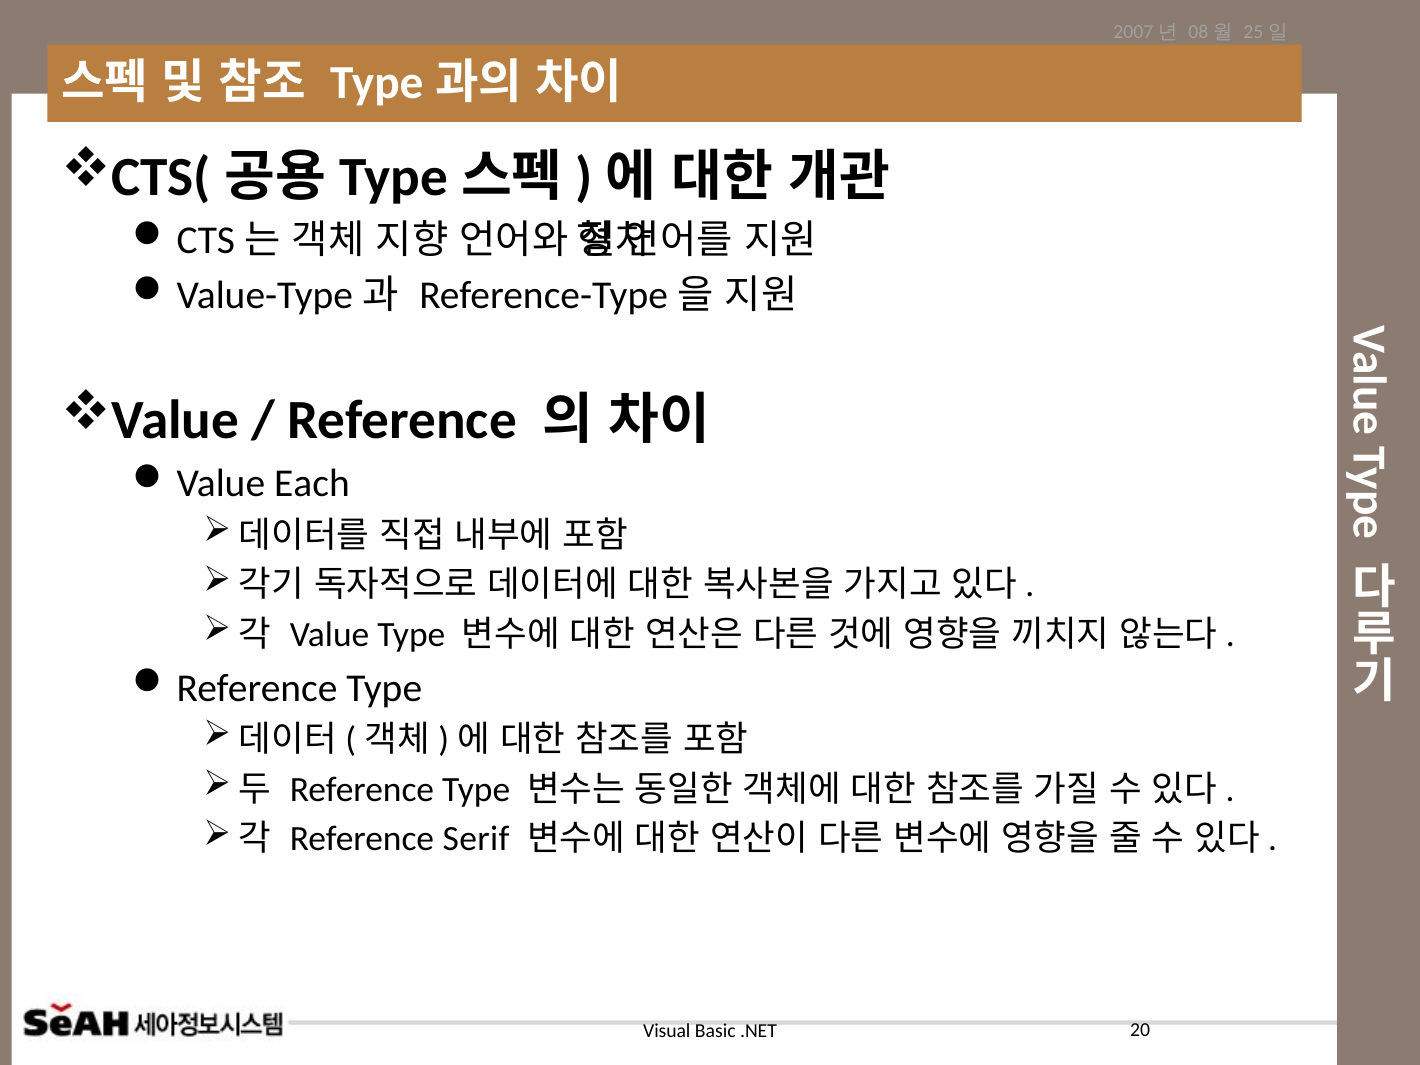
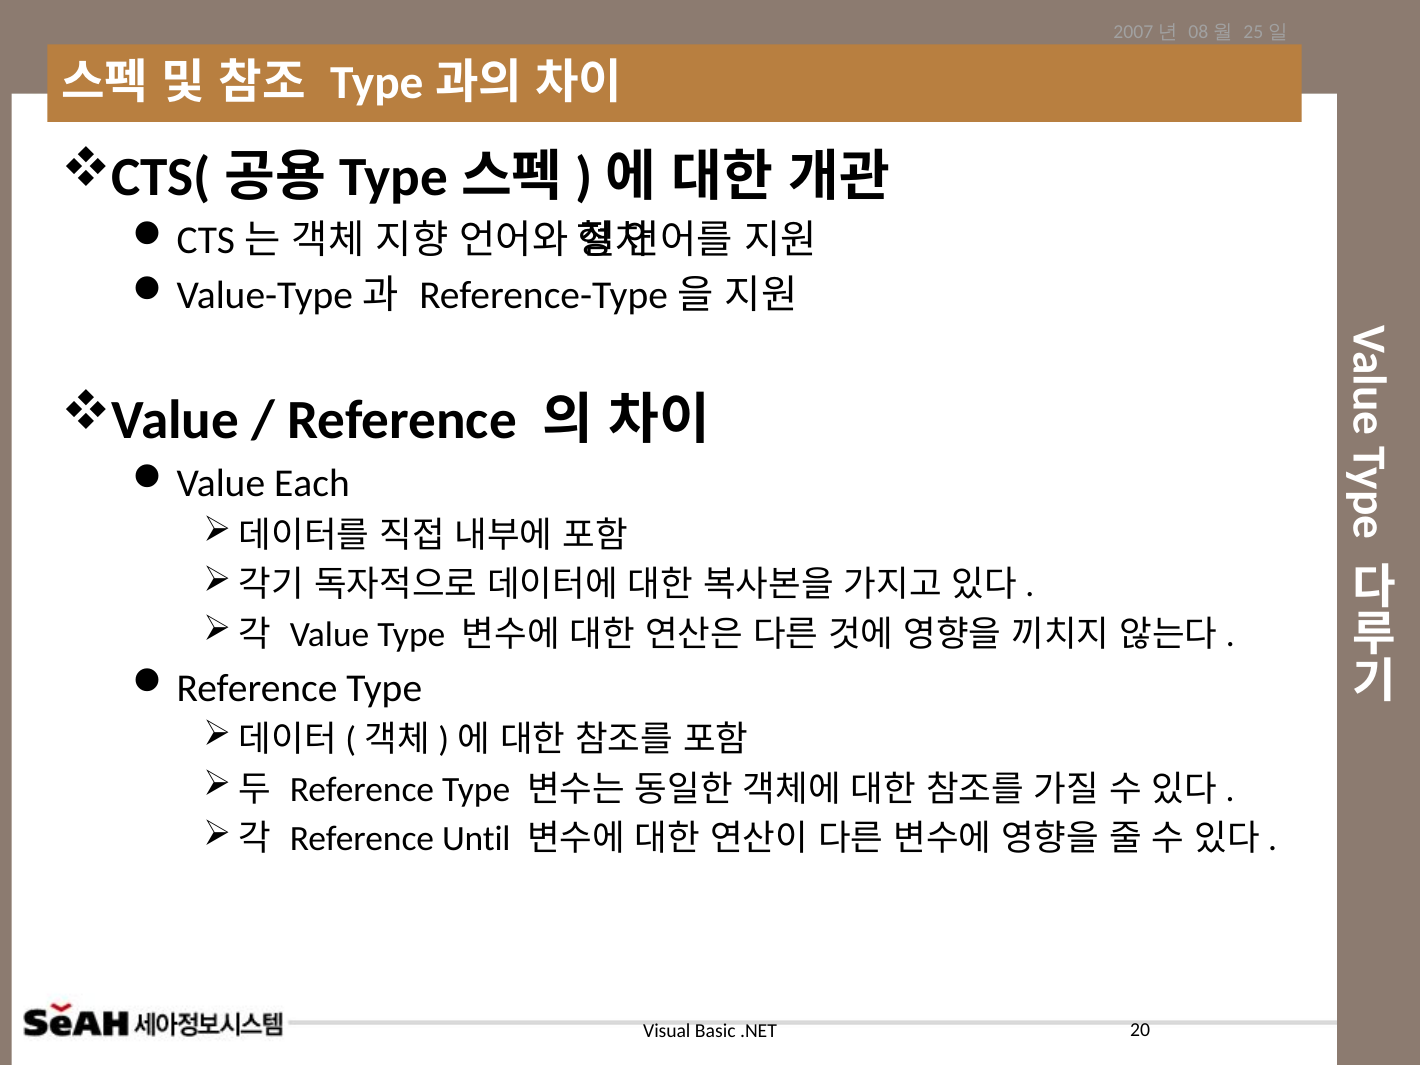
Serif: Serif -> Until
